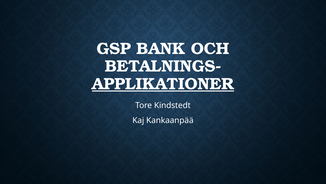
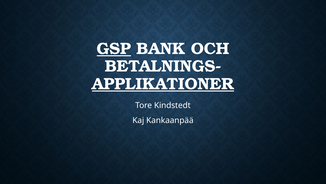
GSP underline: none -> present
